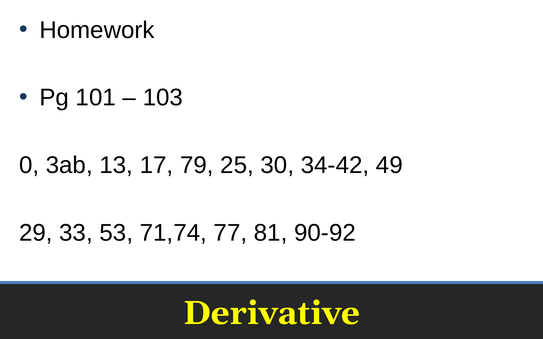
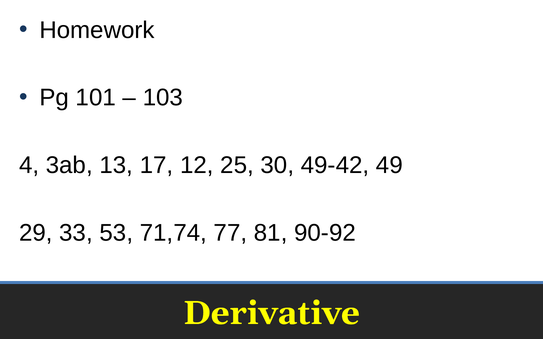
0: 0 -> 4
79: 79 -> 12
34-42: 34-42 -> 49-42
